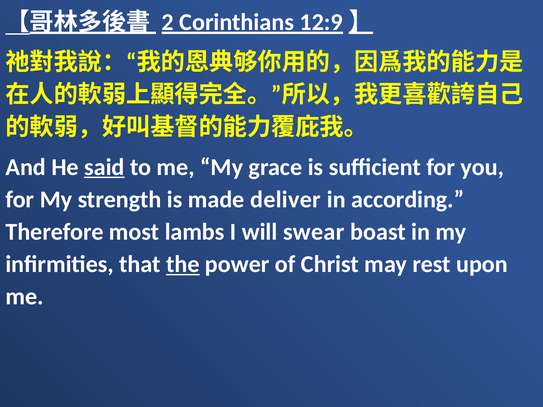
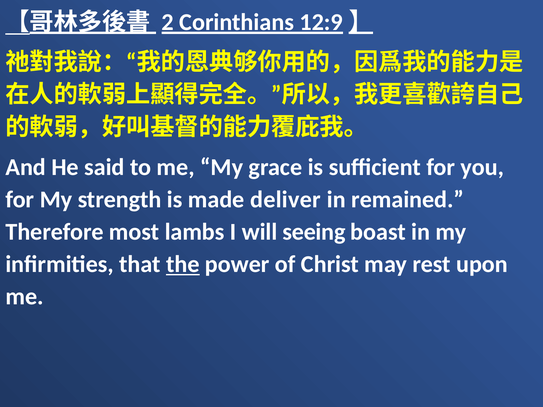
said underline: present -> none
according: according -> remained
swear: swear -> seeing
